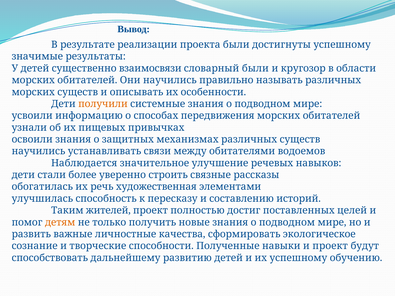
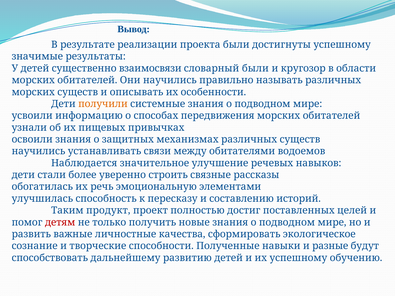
художественная: художественная -> эмоциональную
жителей: жителей -> продукт
детям colour: orange -> red
и проект: проект -> разные
